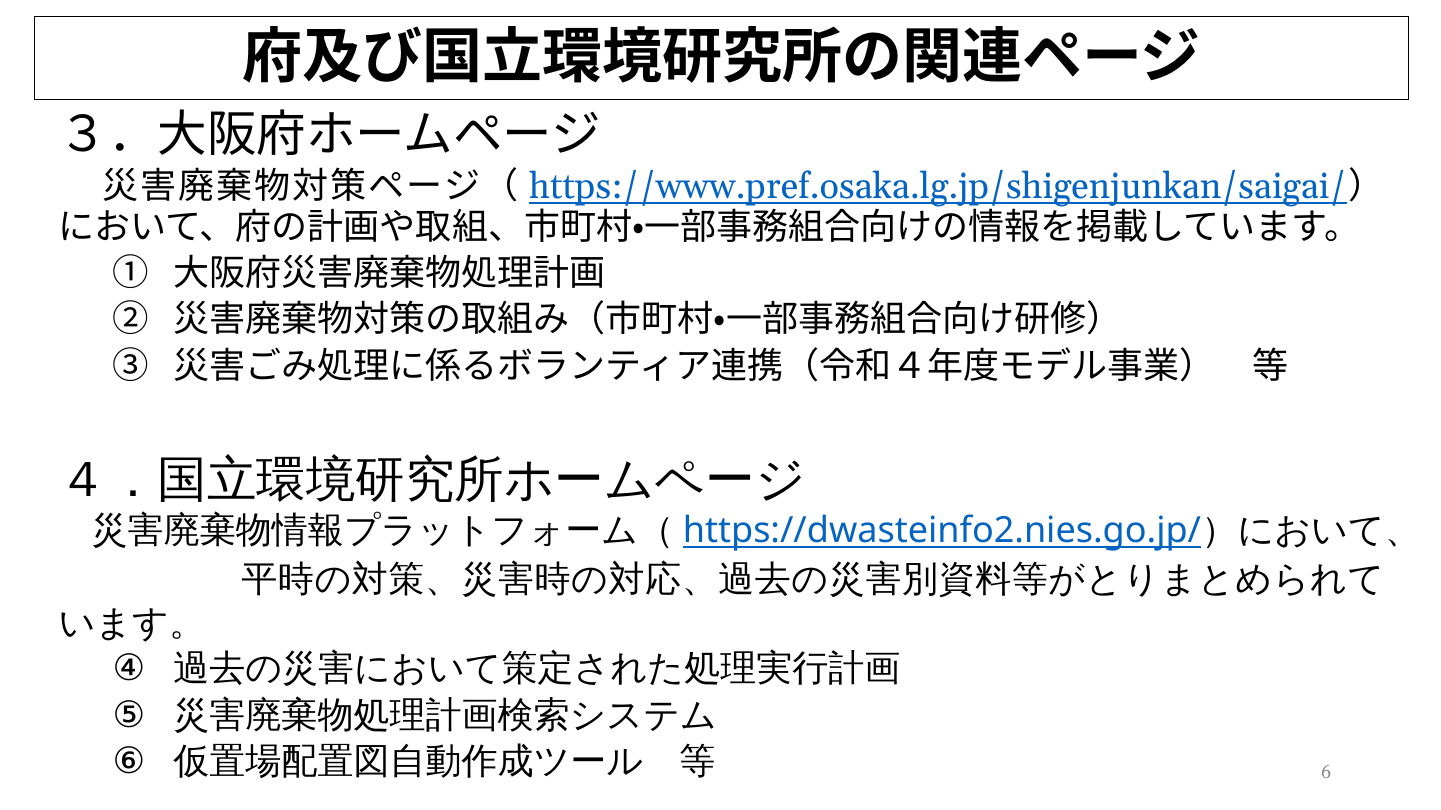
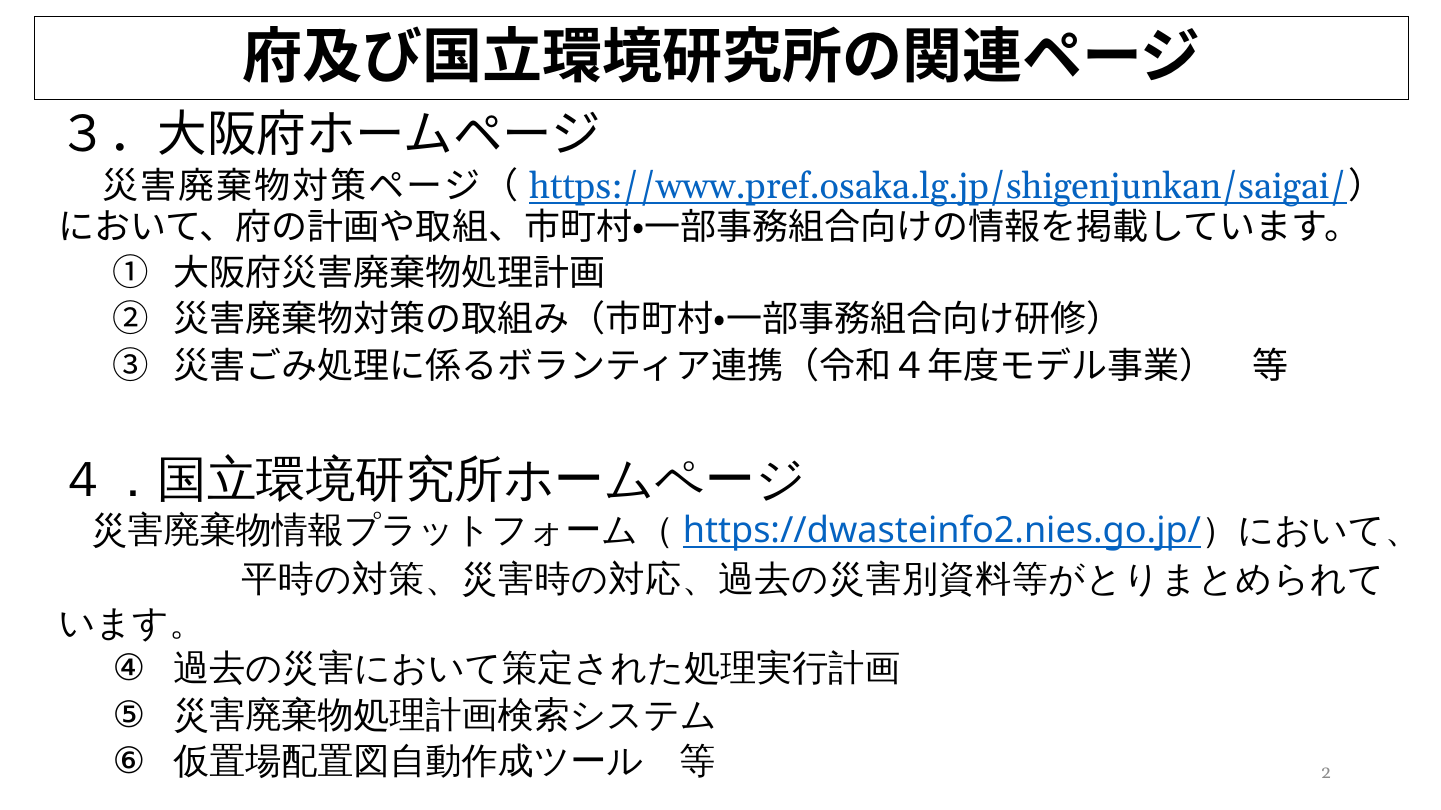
6: 6 -> 2
